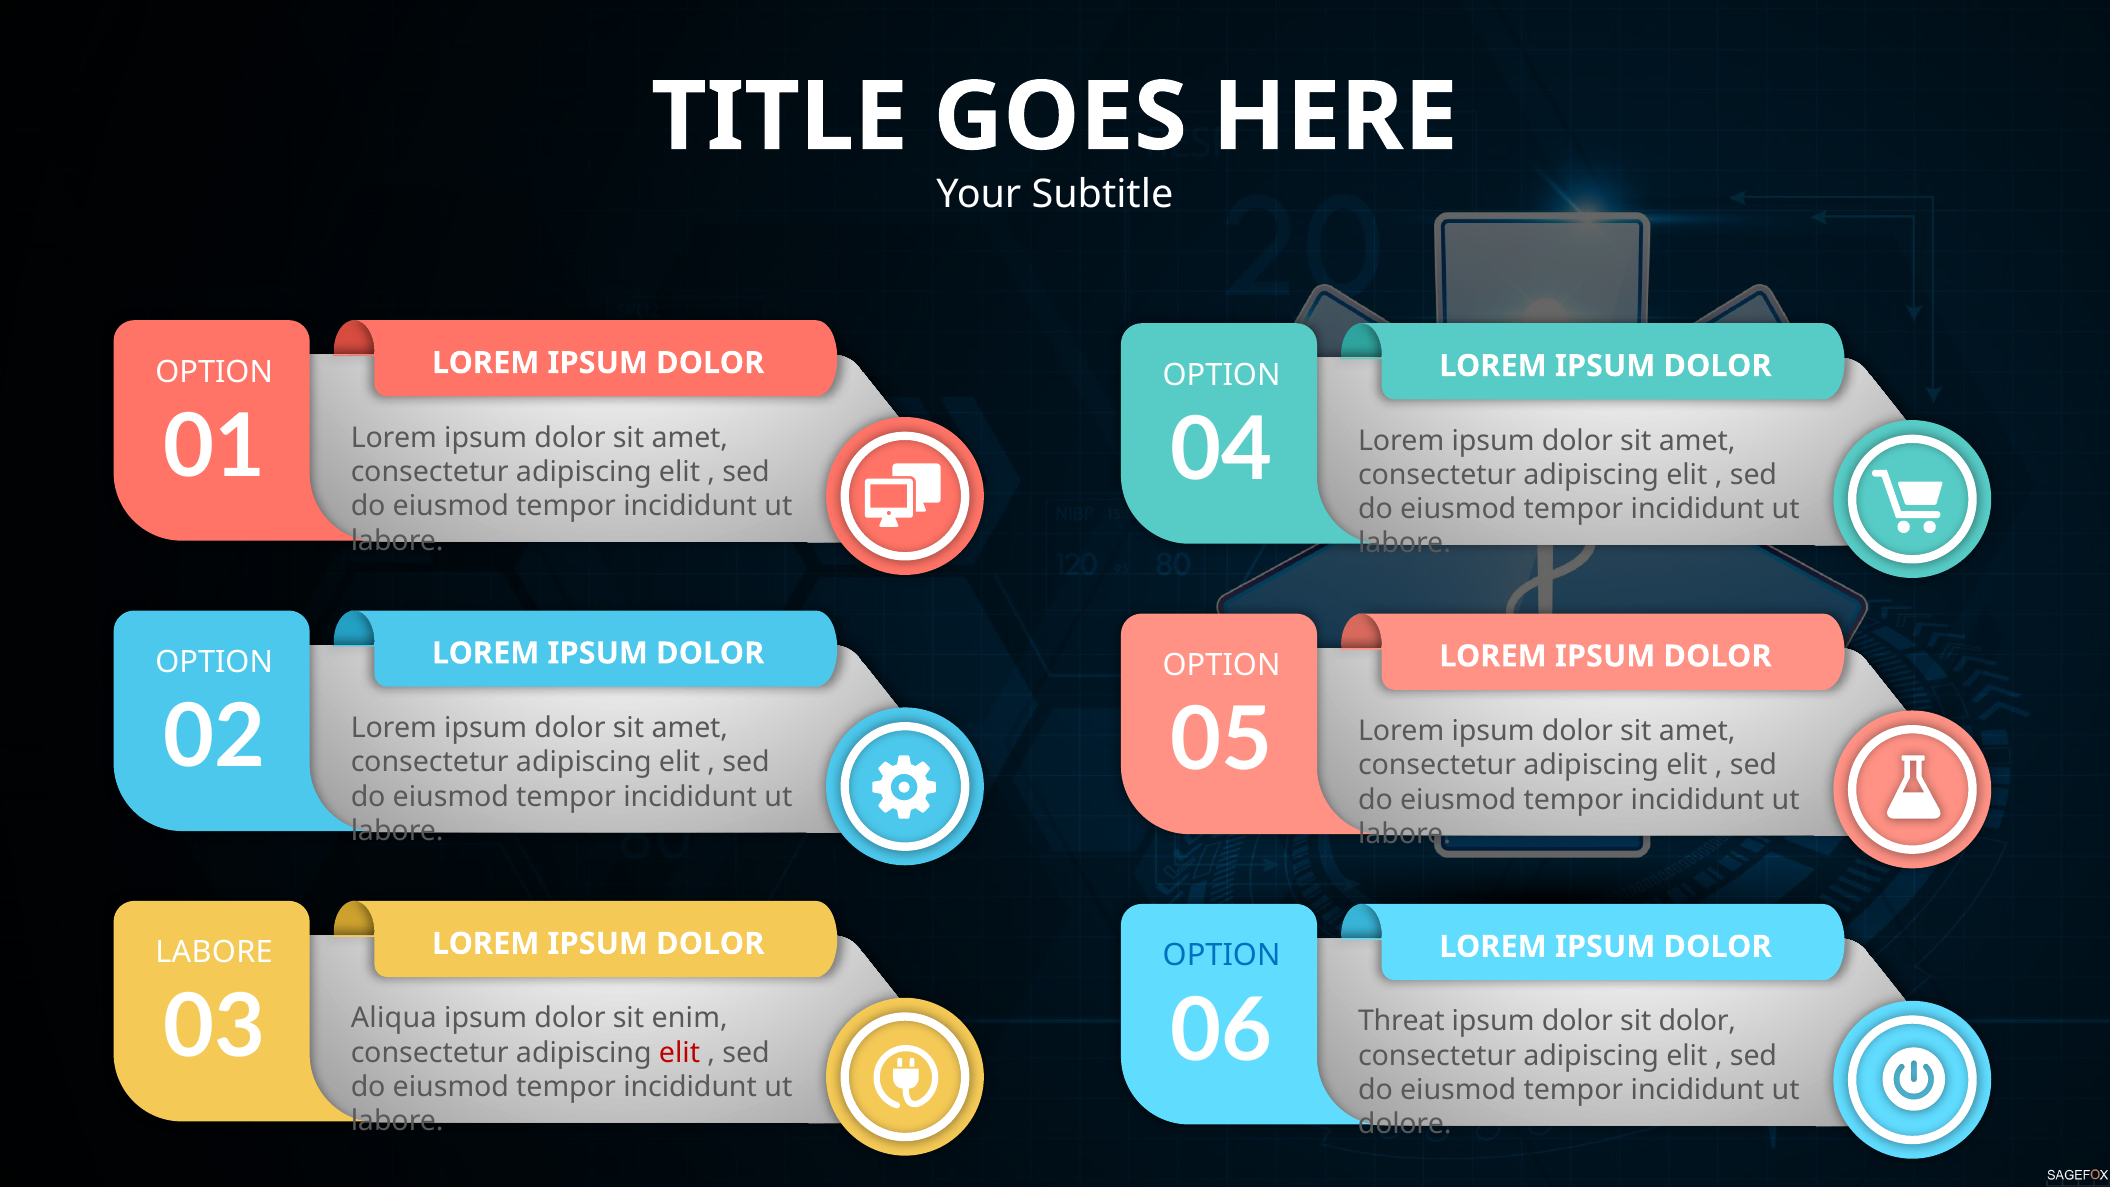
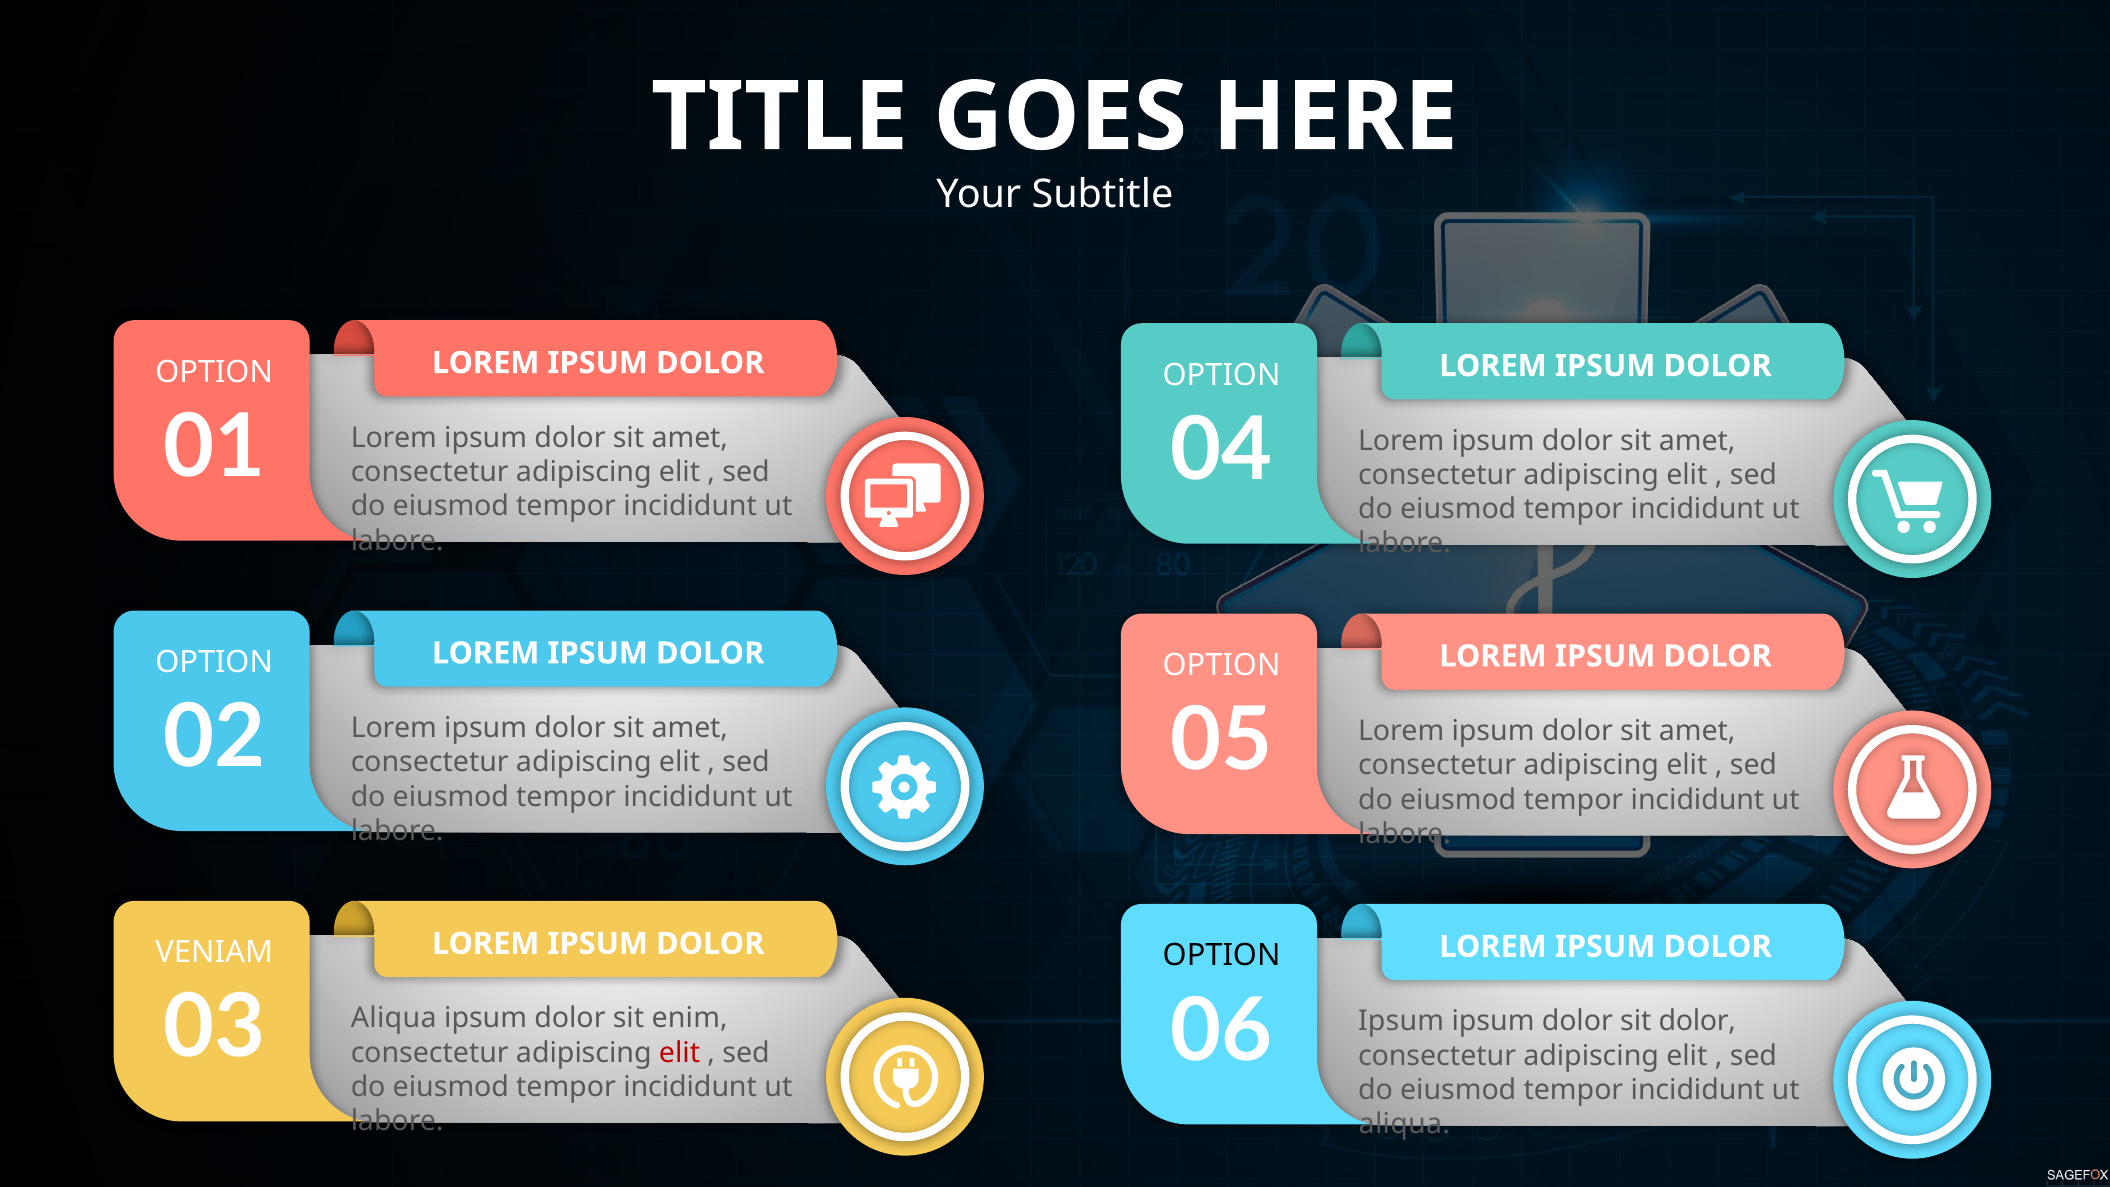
LABORE at (214, 953): LABORE -> VENIAM
OPTION at (1222, 956) colour: blue -> black
06 Threat: Threat -> Ipsum
dolore at (1405, 1124): dolore -> aliqua
